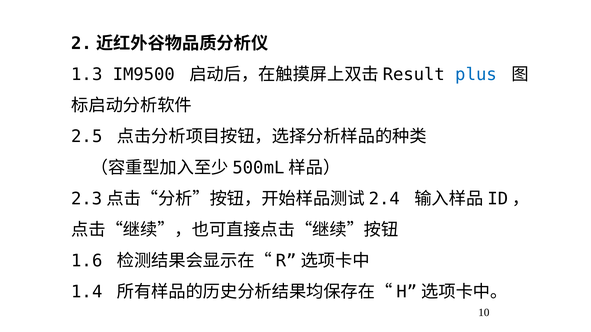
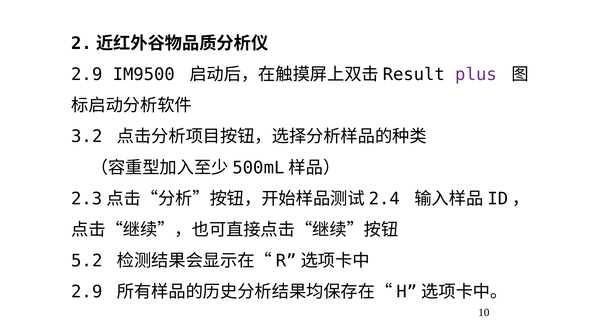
1.3 at (87, 75): 1.3 -> 2.9
plus colour: blue -> purple
2.5: 2.5 -> 3.2
1.6: 1.6 -> 5.2
1.4 at (87, 292): 1.4 -> 2.9
